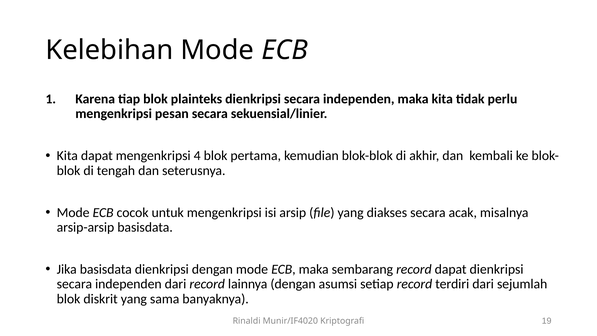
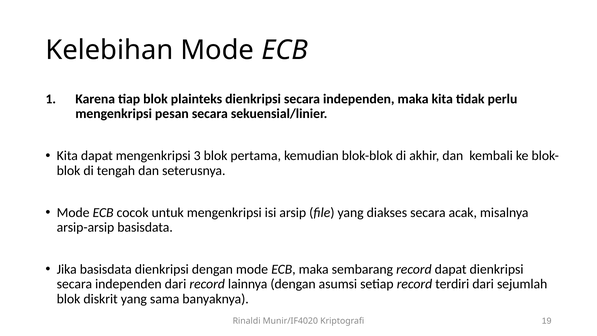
4: 4 -> 3
